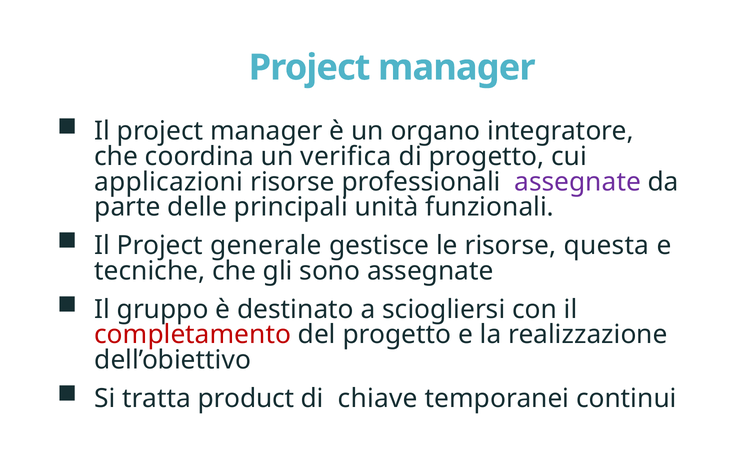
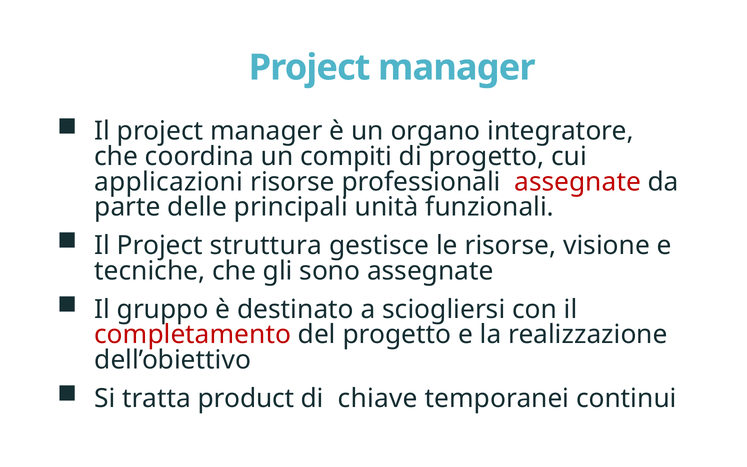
verifica: verifica -> compiti
assegnate at (578, 182) colour: purple -> red
generale: generale -> struttura
questa: questa -> visione
